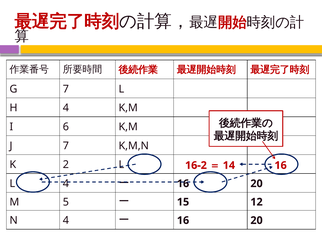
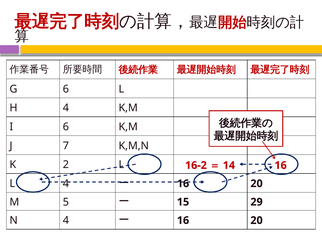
G 7: 7 -> 6
12: 12 -> 29
